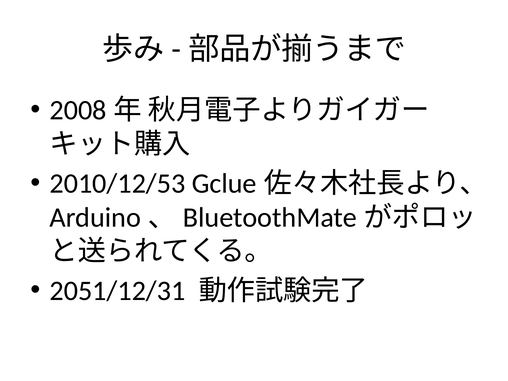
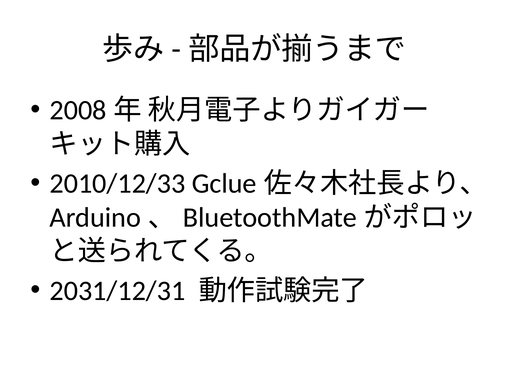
2010/12/53: 2010/12/53 -> 2010/12/33
2051/12/31: 2051/12/31 -> 2031/12/31
